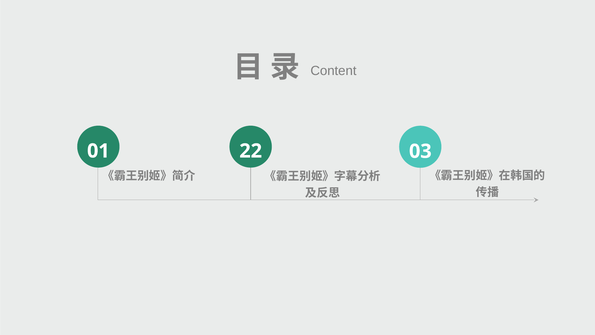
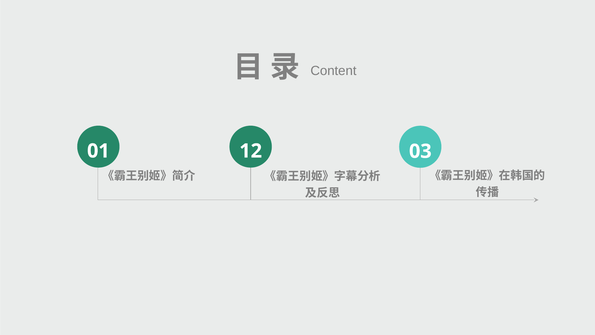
22: 22 -> 12
